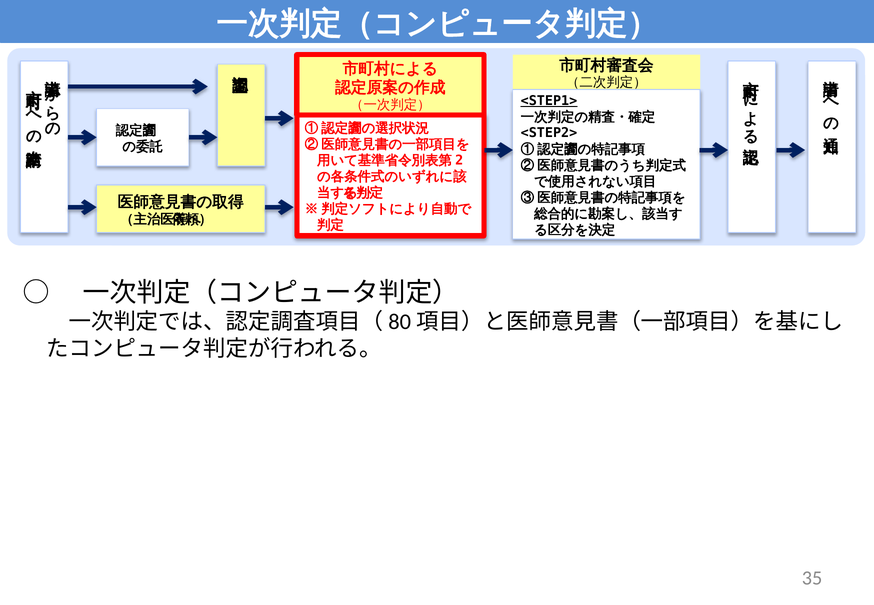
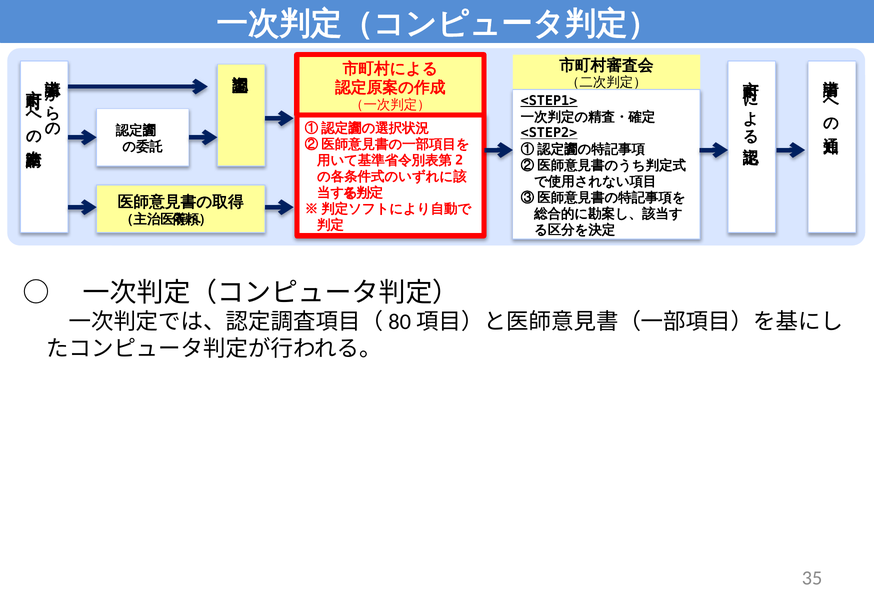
<STEP2> underline: none -> present
